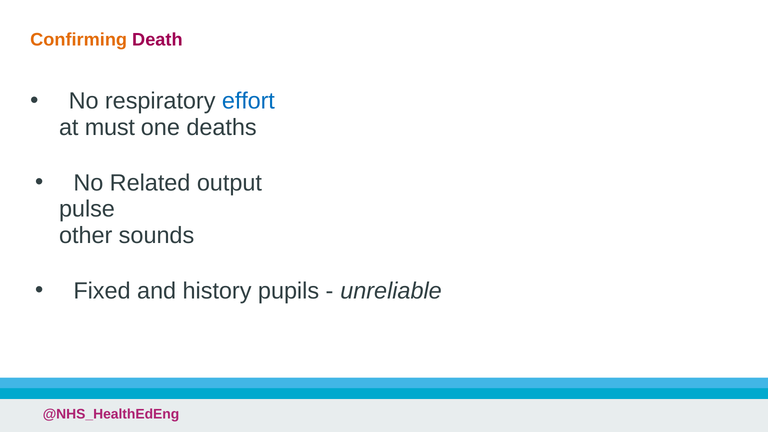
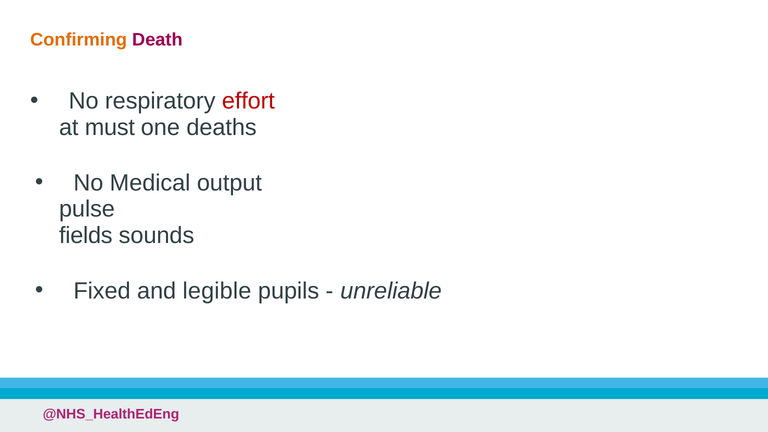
effort colour: blue -> red
Related: Related -> Medical
other: other -> fields
history: history -> legible
